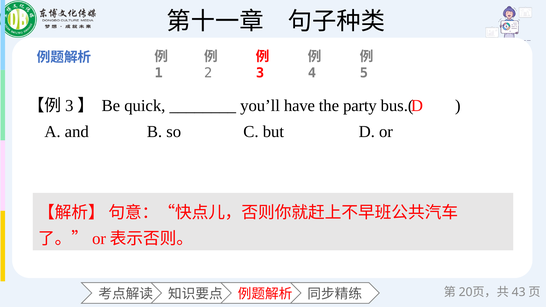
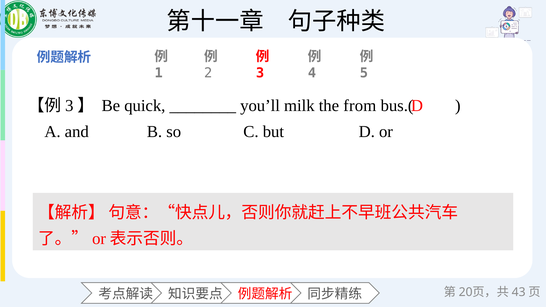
have: have -> milk
party: party -> from
